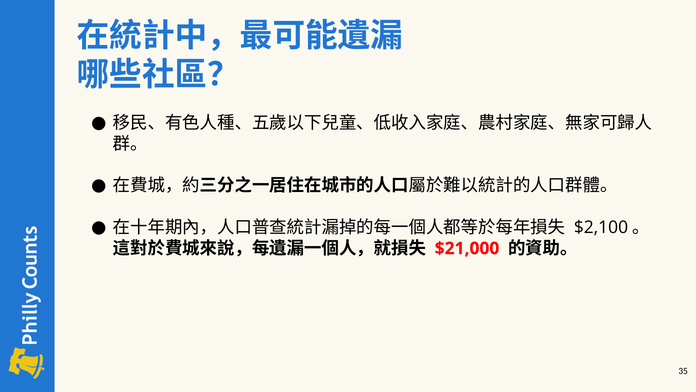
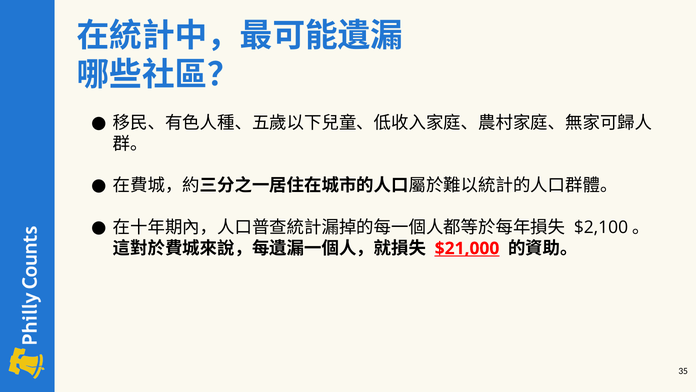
$21,000 underline: none -> present
